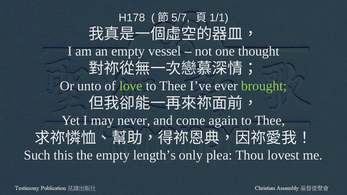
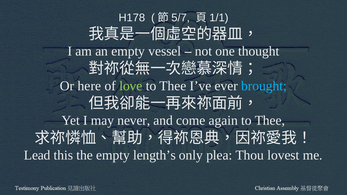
unto: unto -> here
brought colour: light green -> light blue
Such: Such -> Lead
